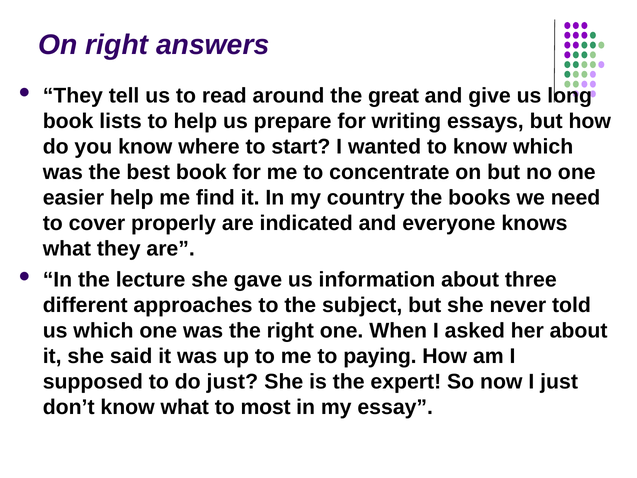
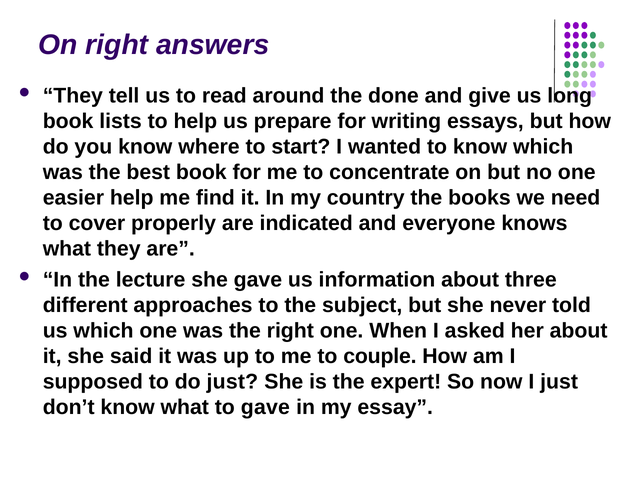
great: great -> done
paying: paying -> couple
to most: most -> gave
